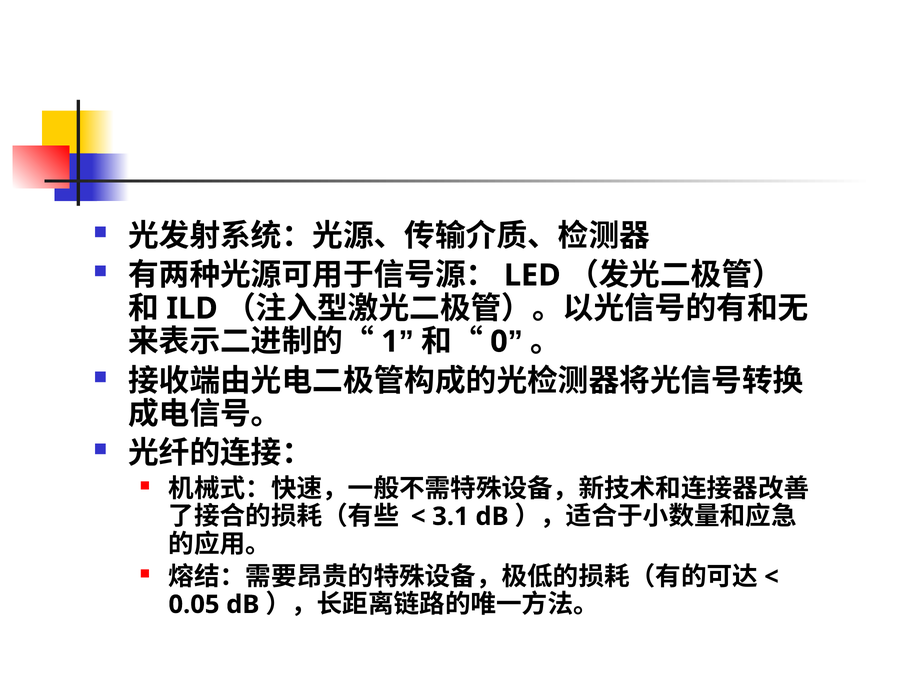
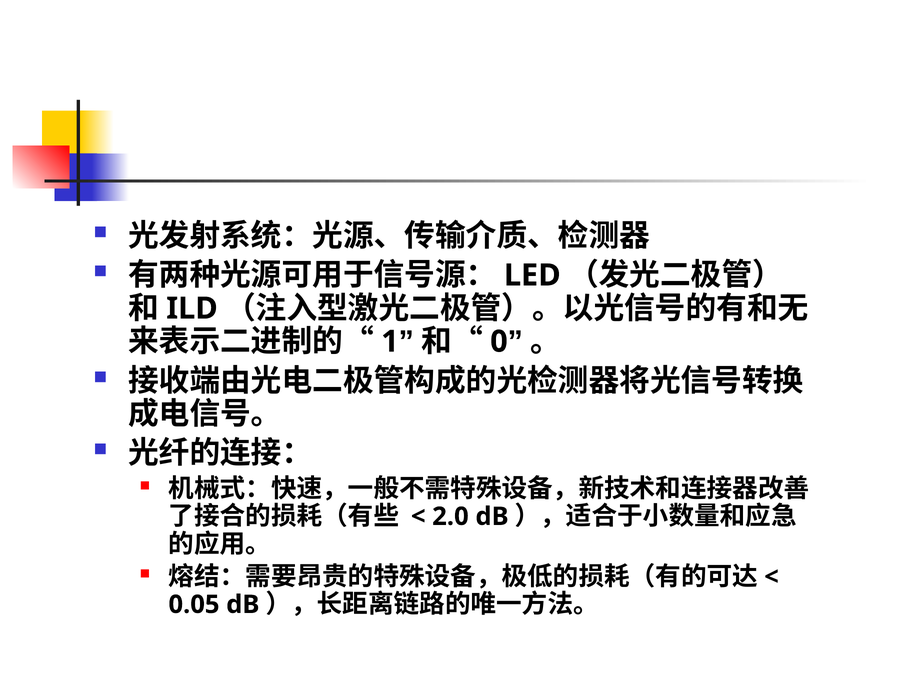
3.1: 3.1 -> 2.0
